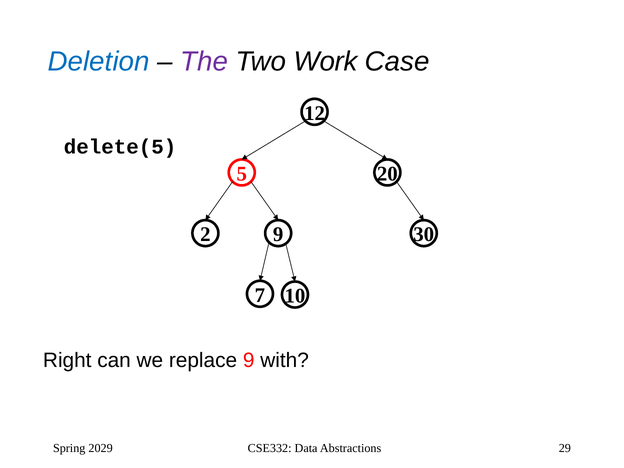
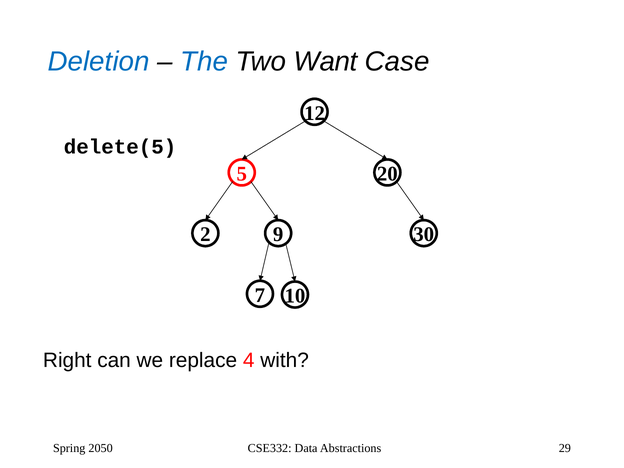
The colour: purple -> blue
Work: Work -> Want
replace 9: 9 -> 4
2029: 2029 -> 2050
